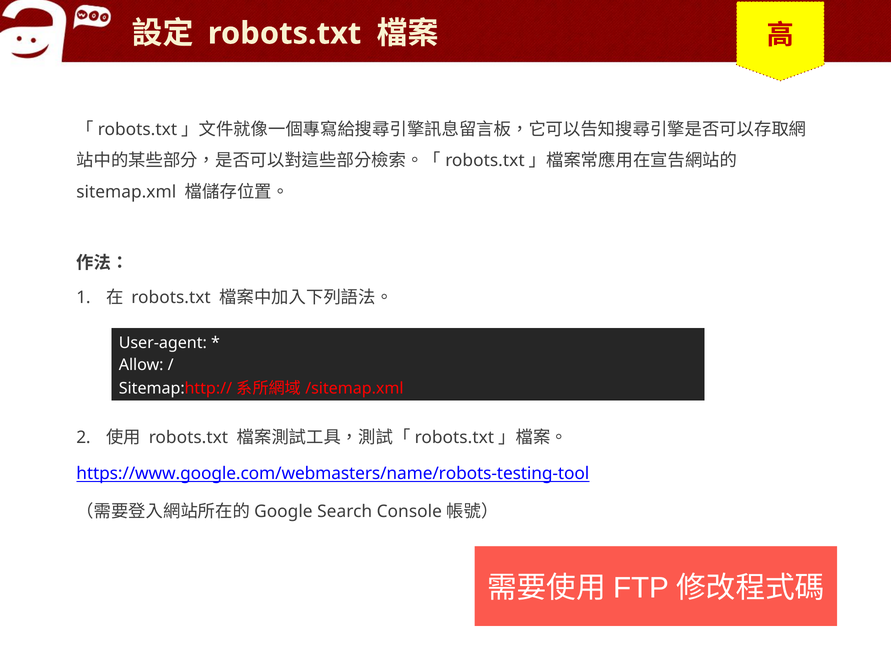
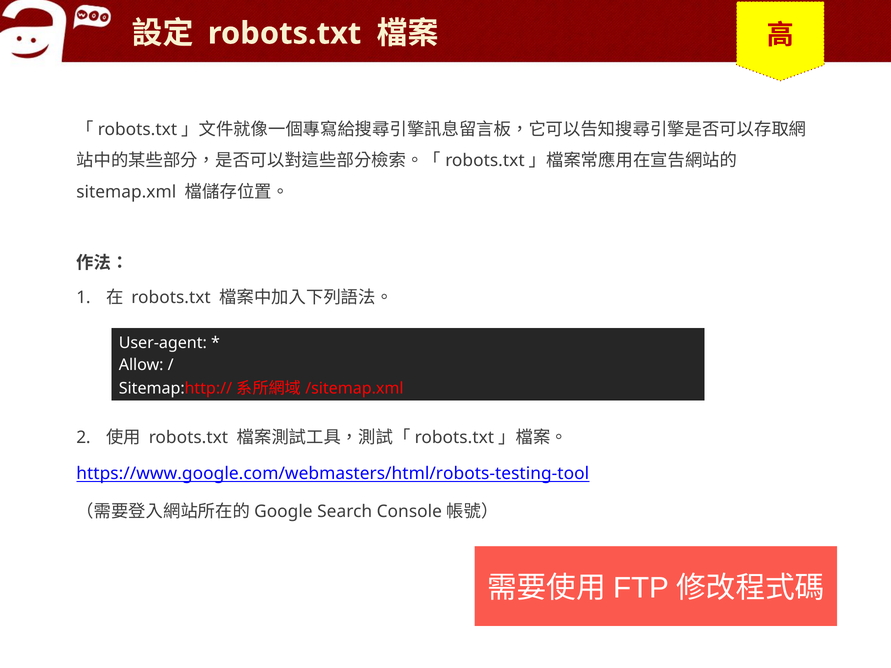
https://www.google.com/webmasters/name/robots-testing-tool: https://www.google.com/webmasters/name/robots-testing-tool -> https://www.google.com/webmasters/html/robots-testing-tool
